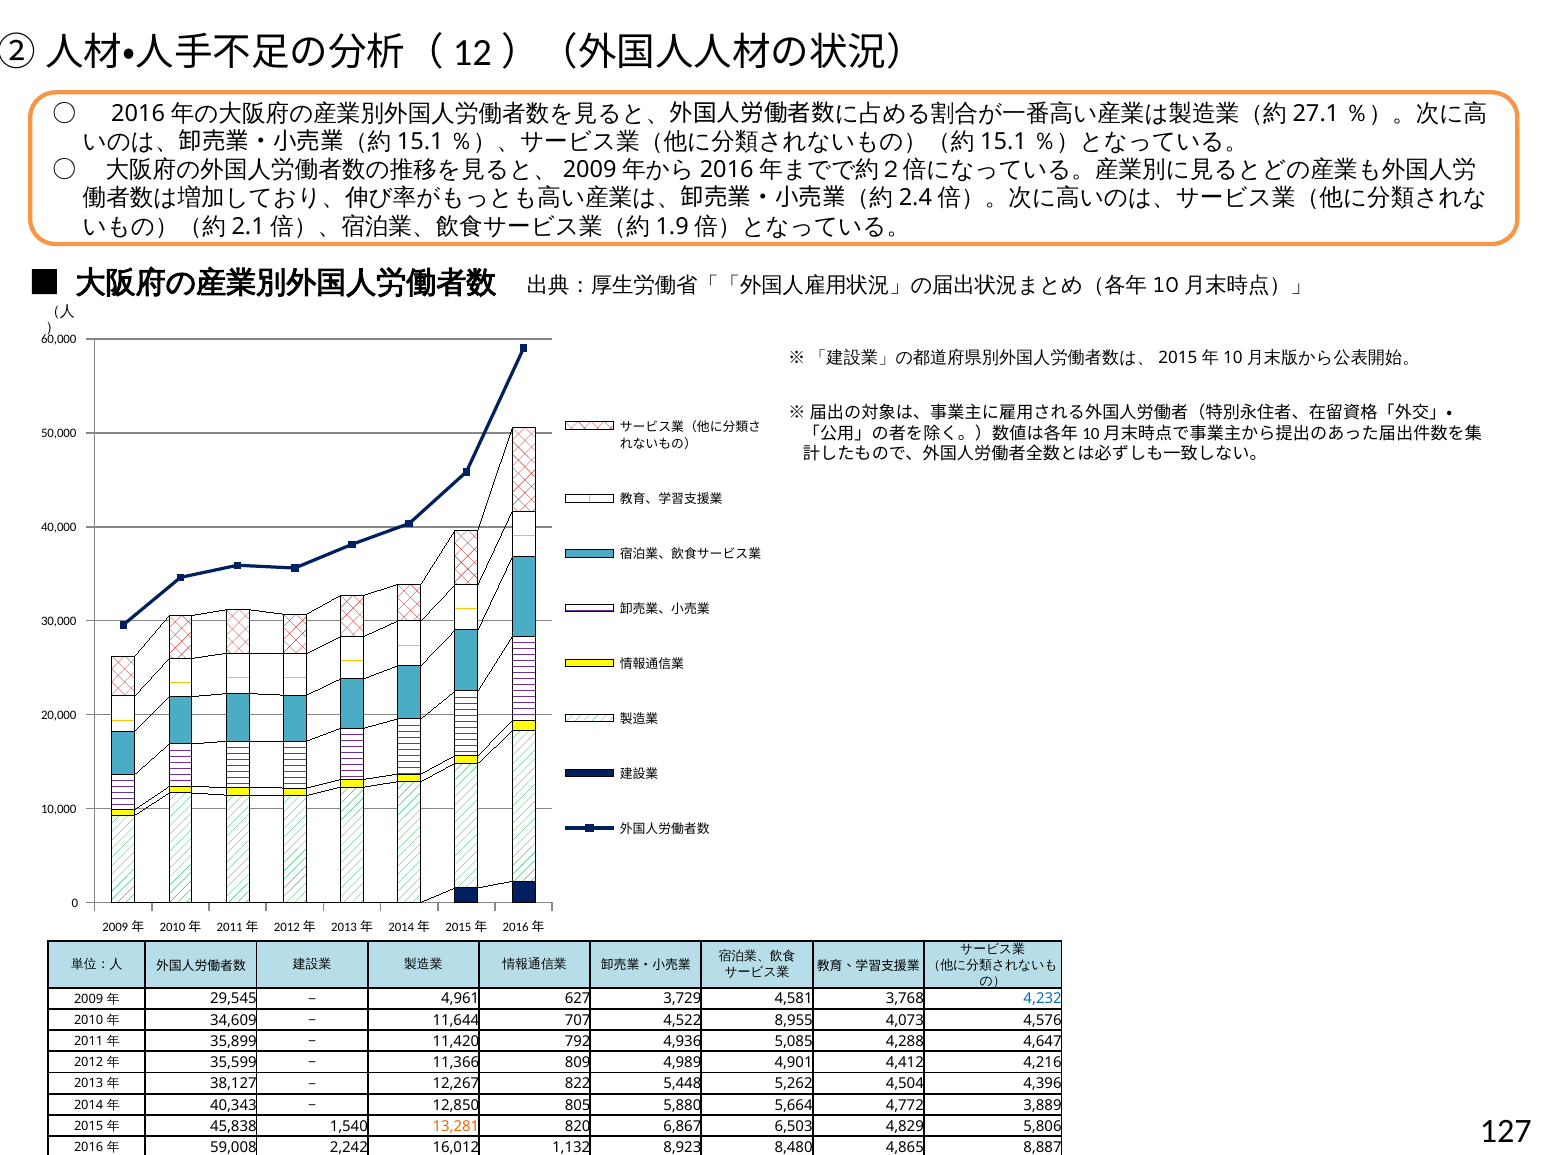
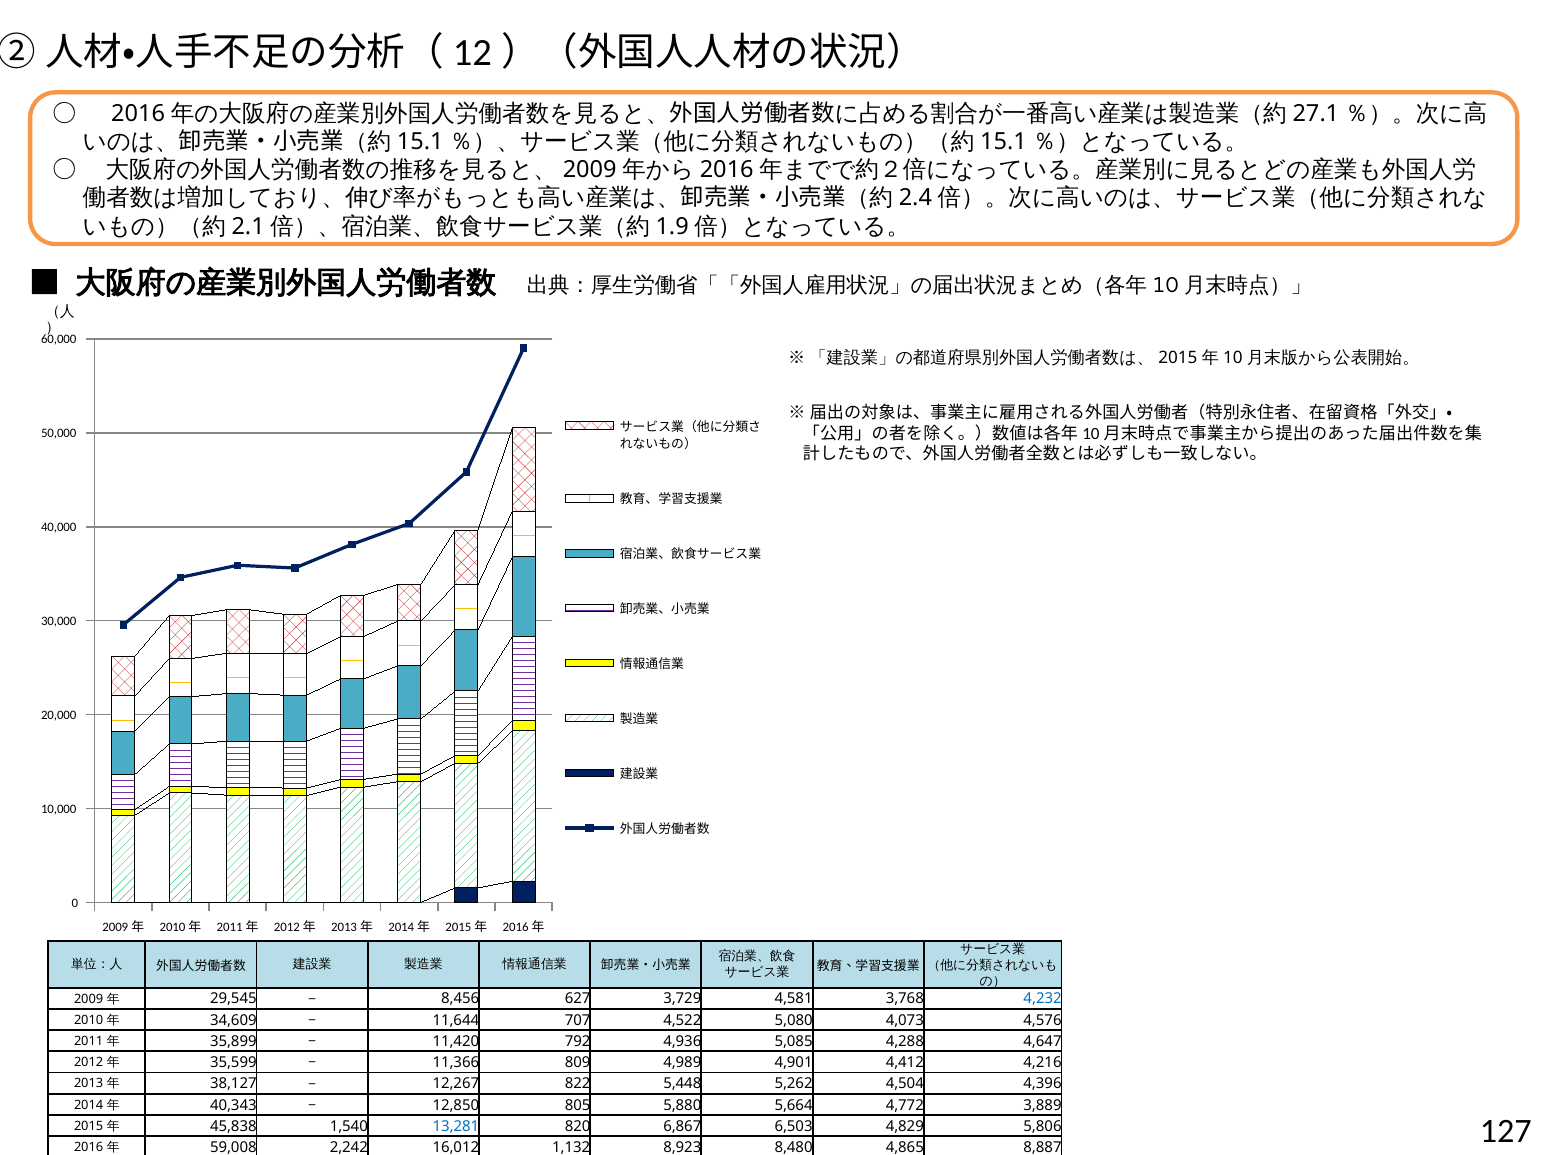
4,961: 4,961 -> 8,456
8,955: 8,955 -> 5,080
13,281 colour: orange -> blue
